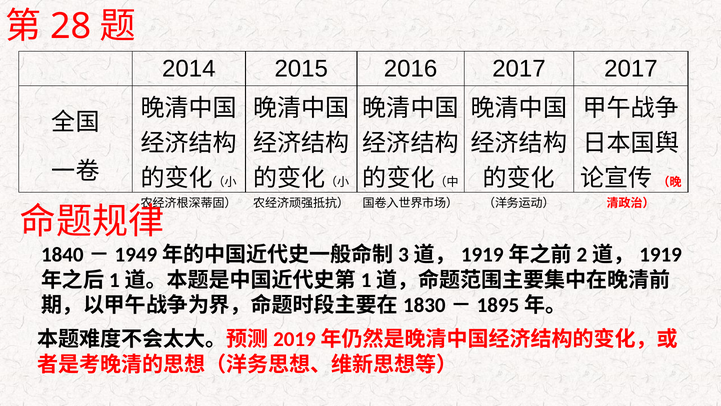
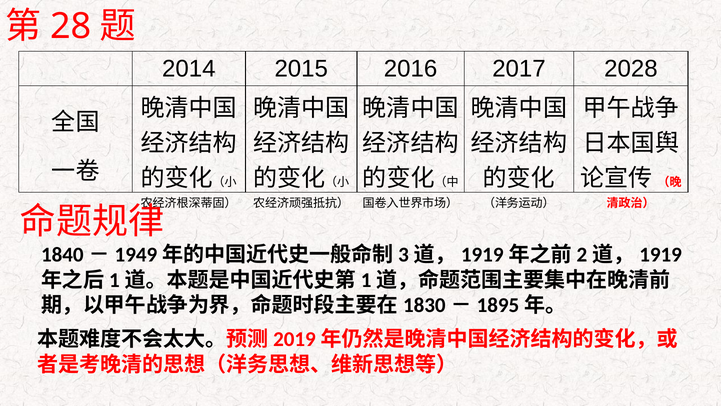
2017 2017: 2017 -> 2028
